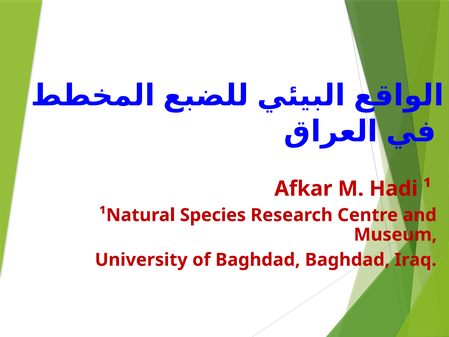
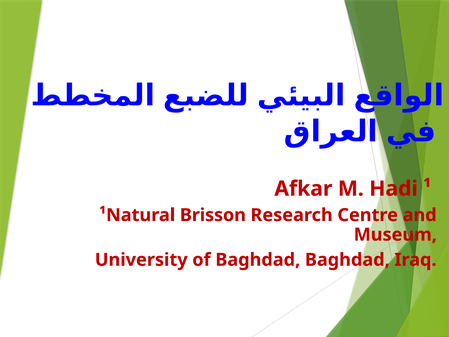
Species: Species -> Brisson
